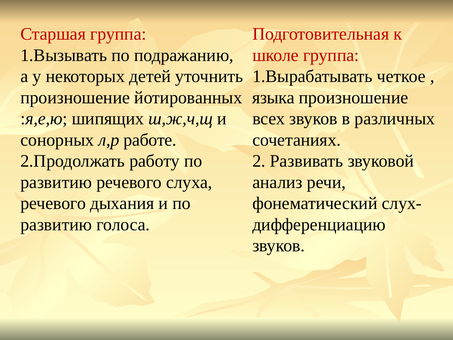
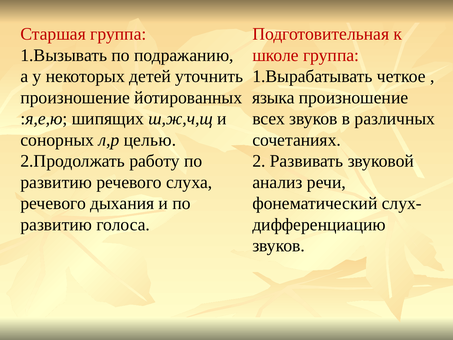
работе: работе -> целью
